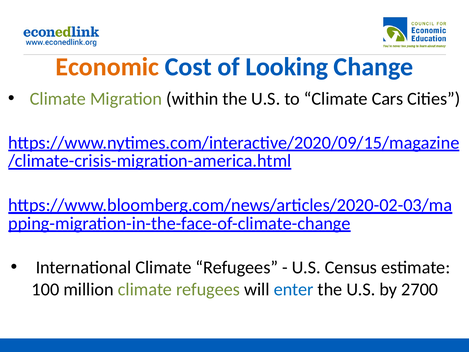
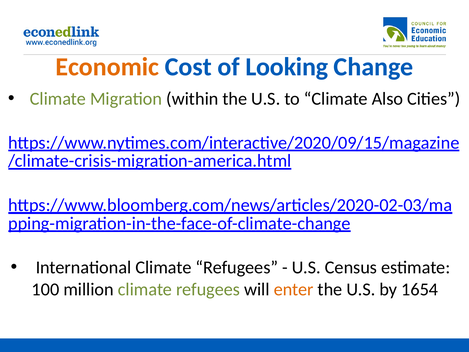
Cars: Cars -> Also
enter colour: blue -> orange
2700: 2700 -> 1654
